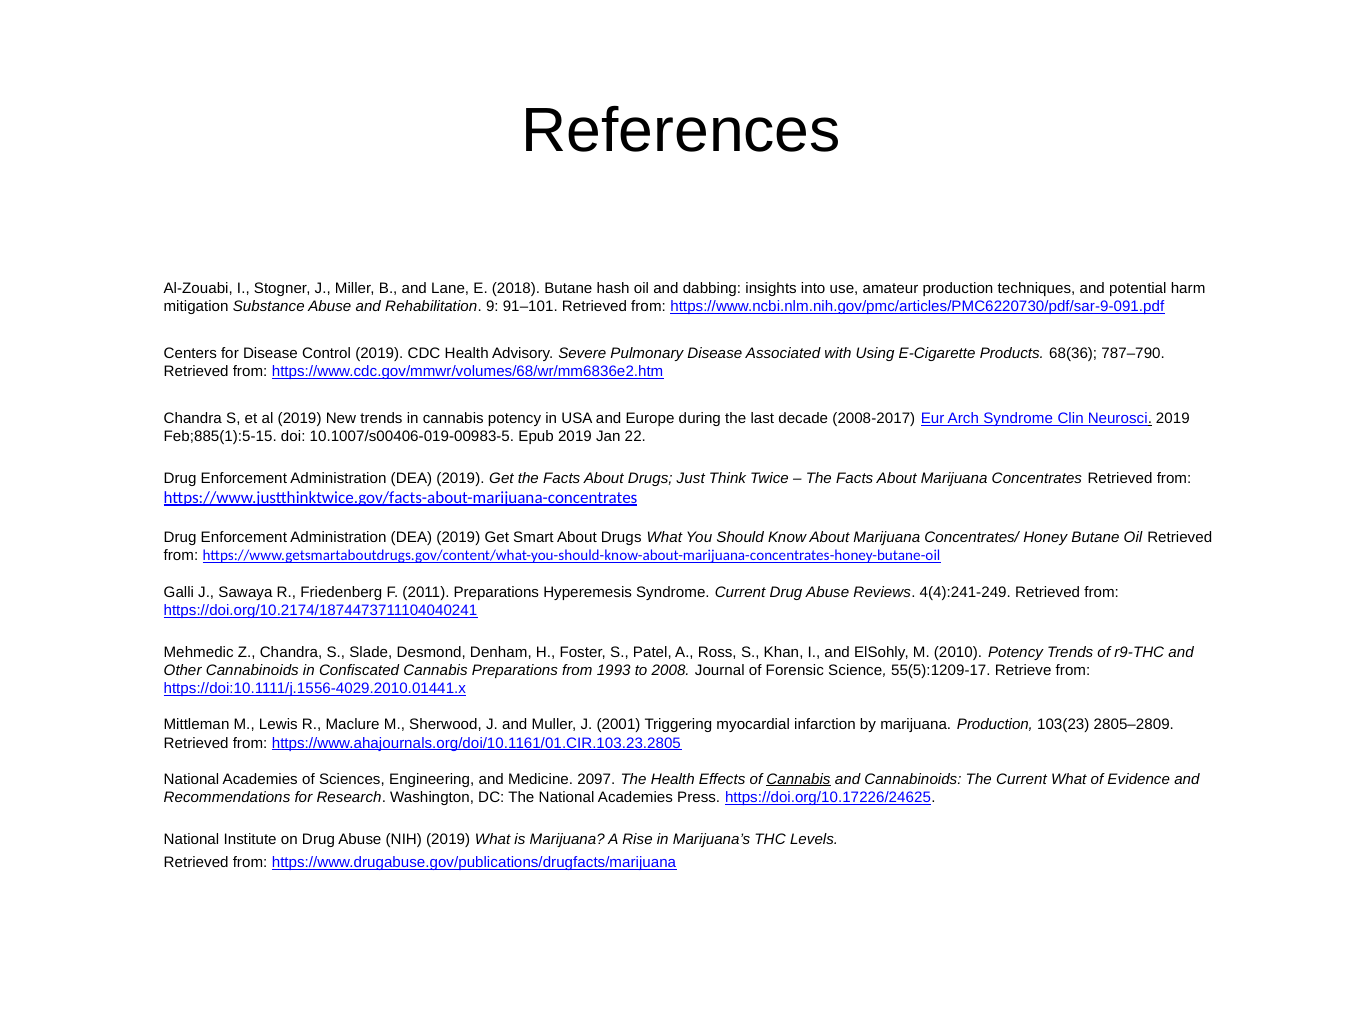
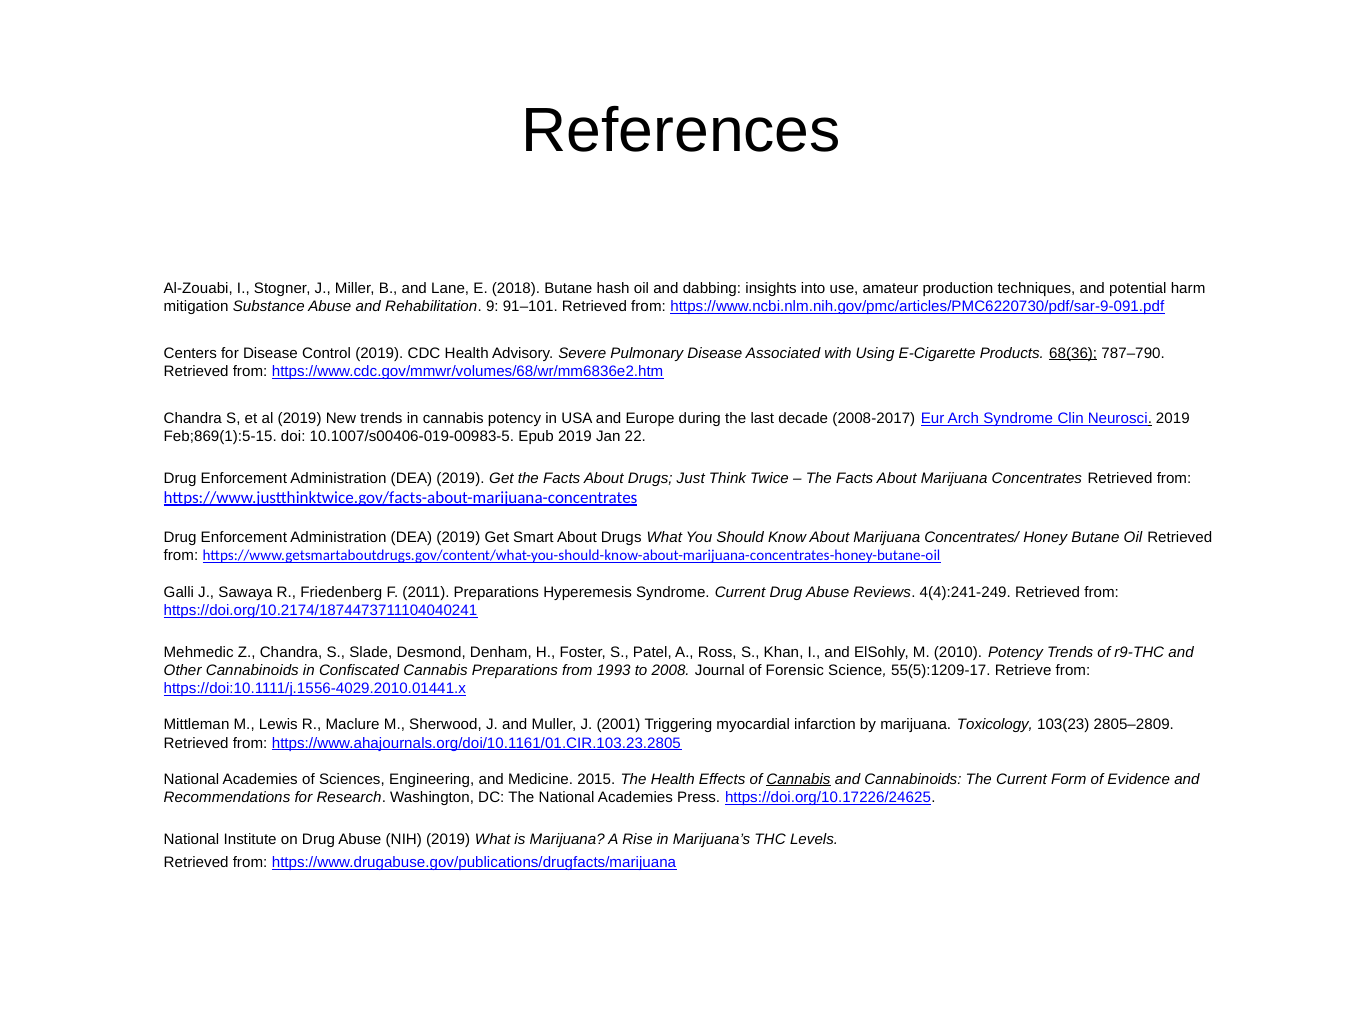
68(36 underline: none -> present
Feb;885(1):5-15: Feb;885(1):5-15 -> Feb;869(1):5-15
marijuana Production: Production -> Toxicology
2097: 2097 -> 2015
Current What: What -> Form
